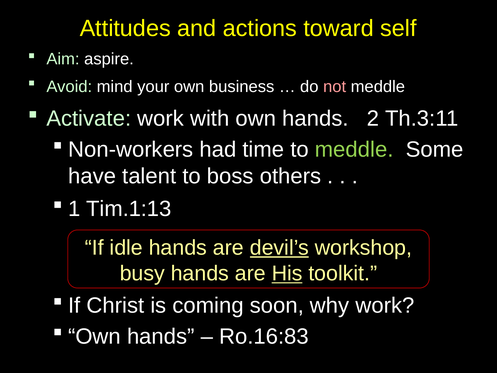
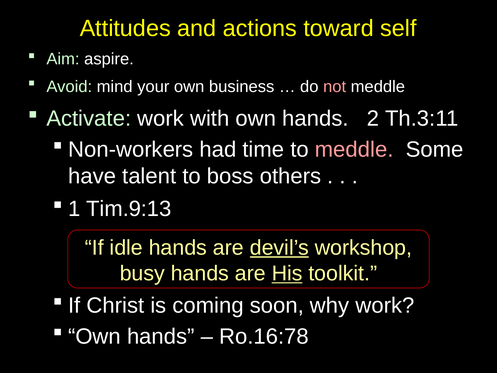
meddle at (354, 150) colour: light green -> pink
Tim.1:13: Tim.1:13 -> Tim.9:13
Ro.16:83: Ro.16:83 -> Ro.16:78
